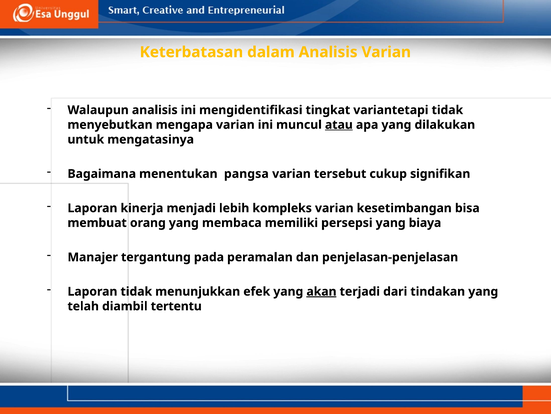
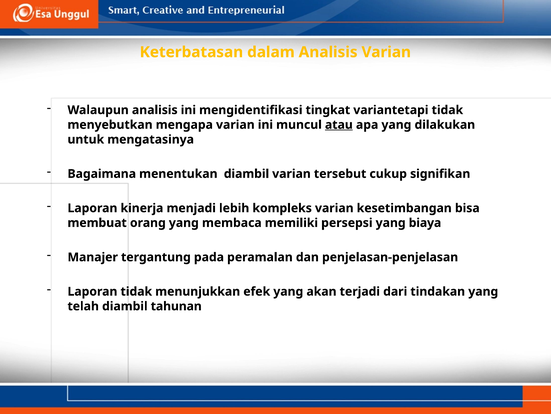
menentukan pangsa: pangsa -> diambil
akan underline: present -> none
tertentu: tertentu -> tahunan
